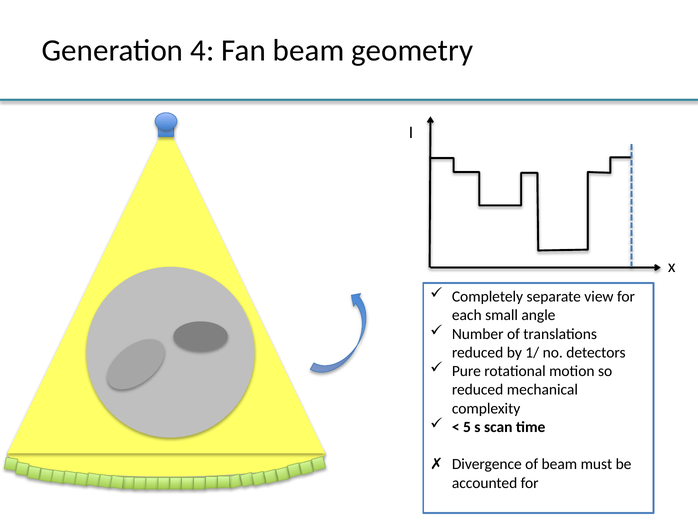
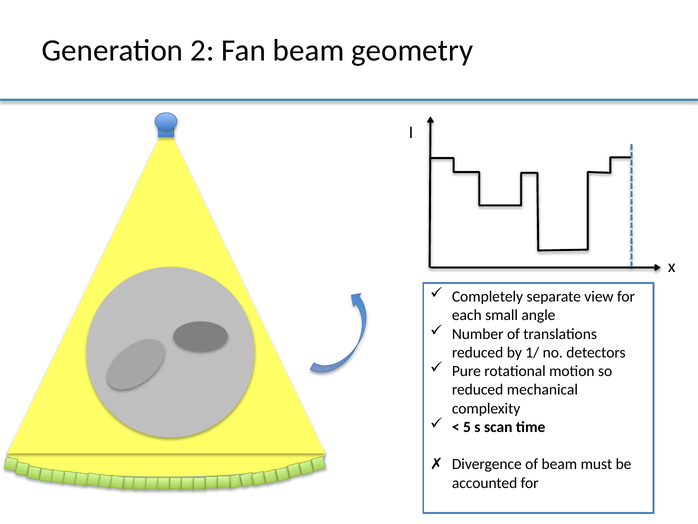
4: 4 -> 2
